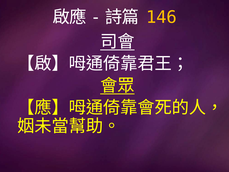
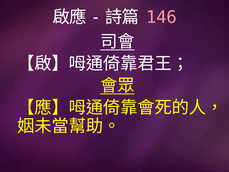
146 colour: yellow -> pink
